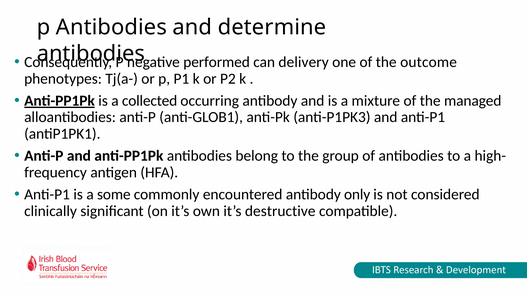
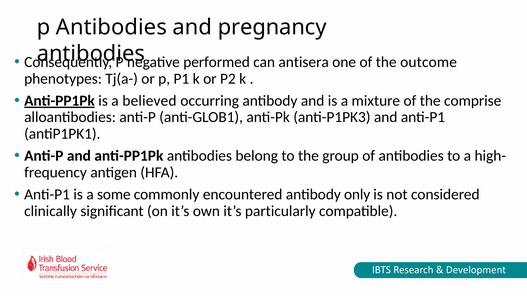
determine: determine -> pregnancy
delivery: delivery -> antisera
collected: collected -> believed
managed: managed -> comprise
destructive: destructive -> particularly
